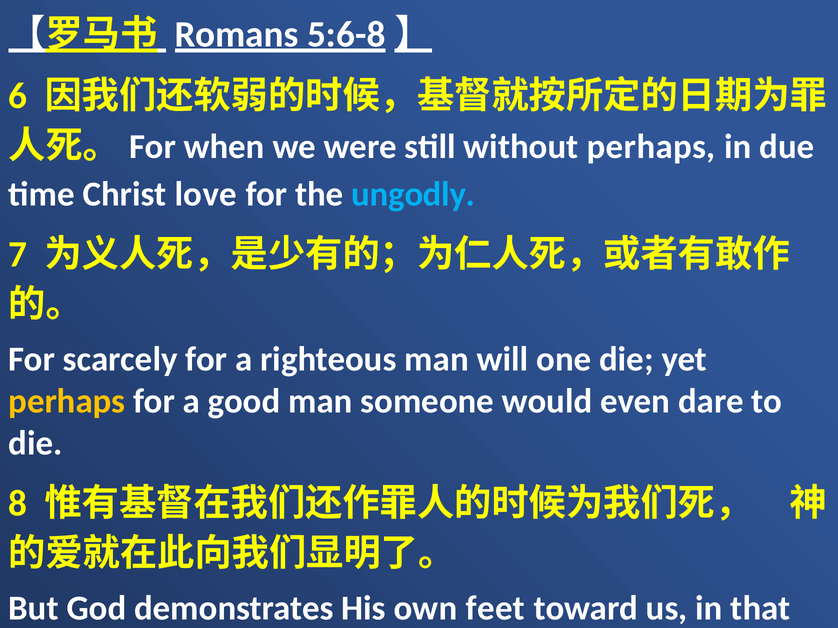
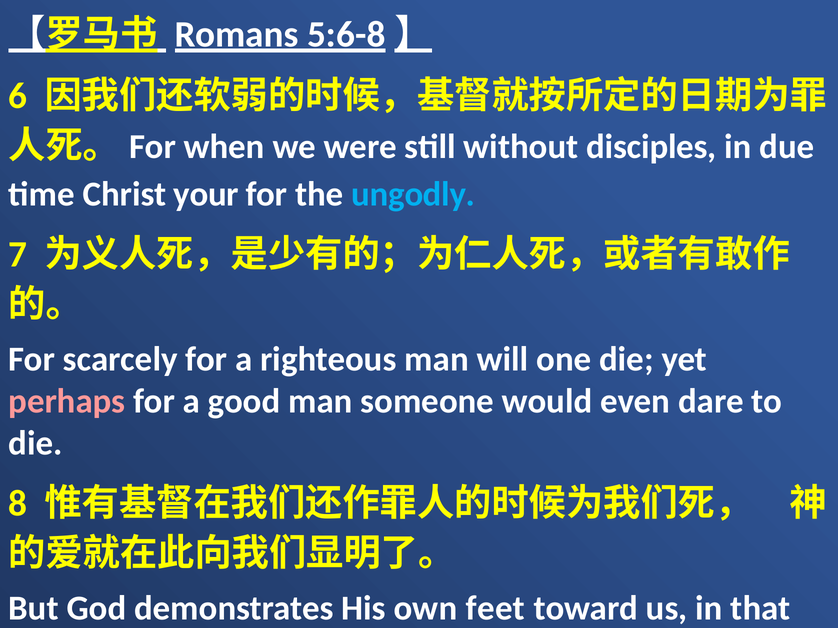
without perhaps: perhaps -> disciples
love: love -> your
perhaps at (67, 402) colour: yellow -> pink
